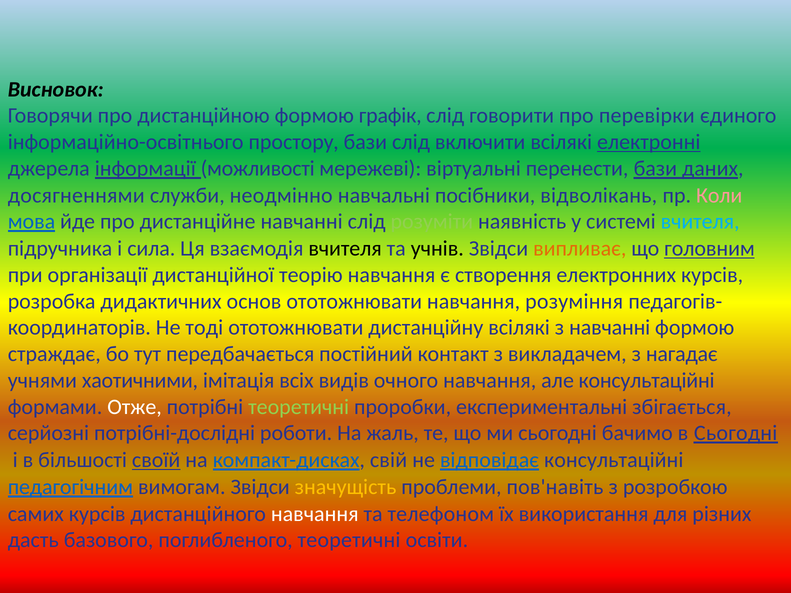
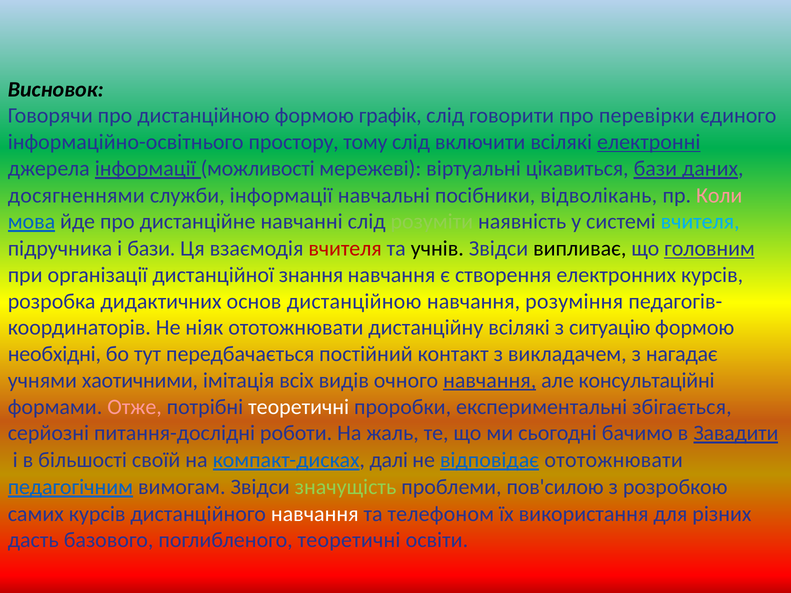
простору бази: бази -> тому
перенести: перенести -> цікавиться
служби неодмінно: неодмінно -> інформації
і сила: сила -> бази
вчителя at (345, 249) colour: black -> red
випливає colour: orange -> black
теорію: теорію -> знання
основ ототожнювати: ототожнювати -> дистанційною
тоді: тоді -> ніяк
з навчанні: навчанні -> ситуацію
страждає: страждає -> необхідні
навчання at (490, 381) underline: none -> present
Отже colour: white -> pink
теоретичні at (299, 407) colour: light green -> white
потрібні-дослідні: потрібні-дослідні -> питання-дослідні
в Сьогодні: Сьогодні -> Завадити
своїй underline: present -> none
свій: свій -> далі
відповідає консультаційні: консультаційні -> ототожнювати
значущість colour: yellow -> light green
пов'навіть: пов'навіть -> пов'силою
